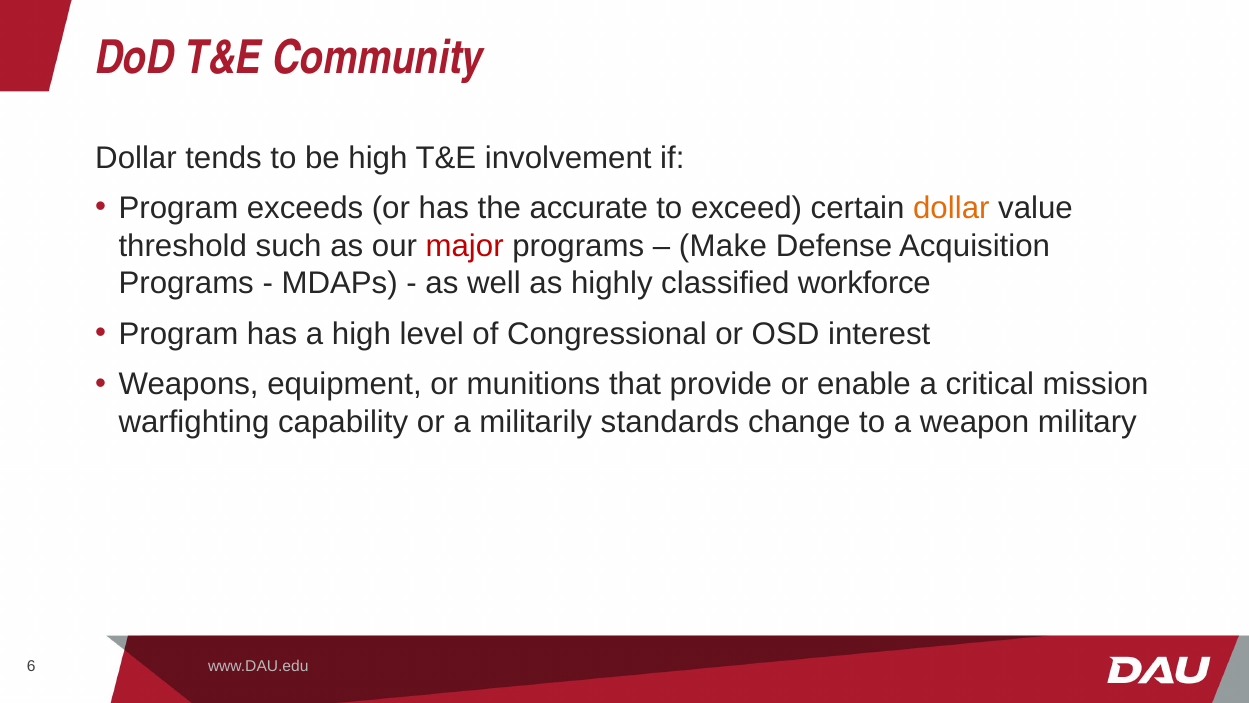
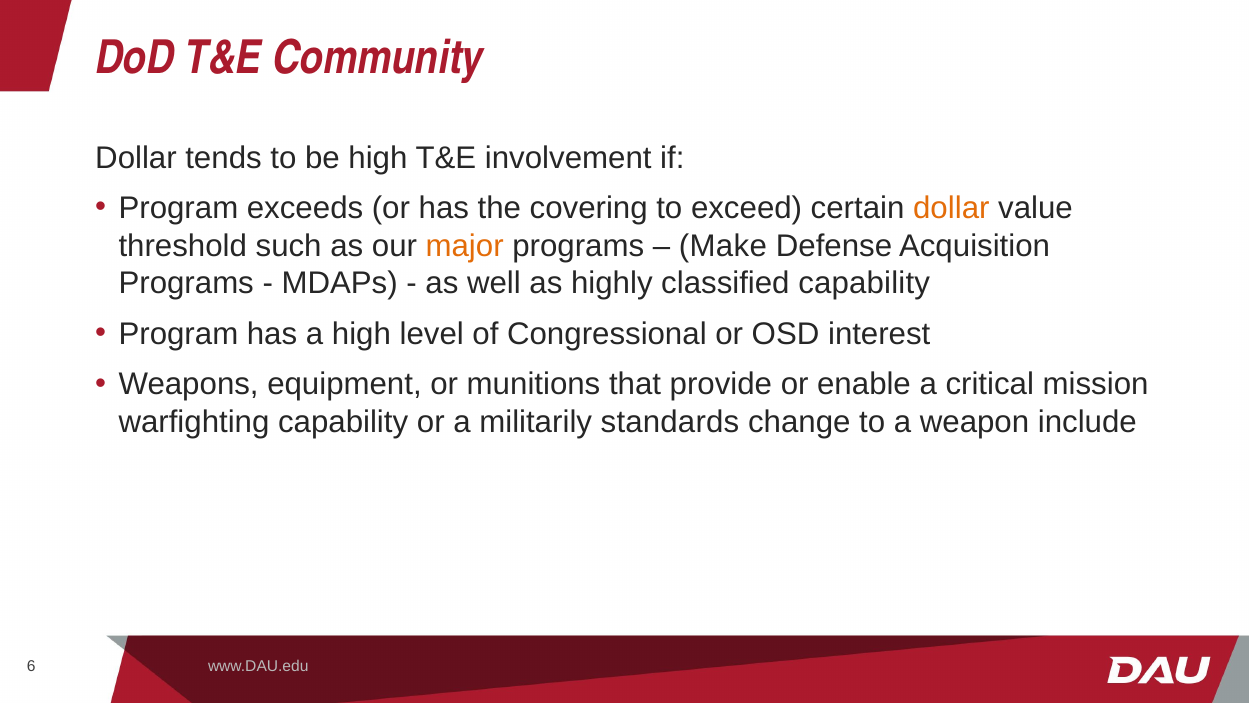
accurate: accurate -> covering
major colour: red -> orange
classified workforce: workforce -> capability
military: military -> include
